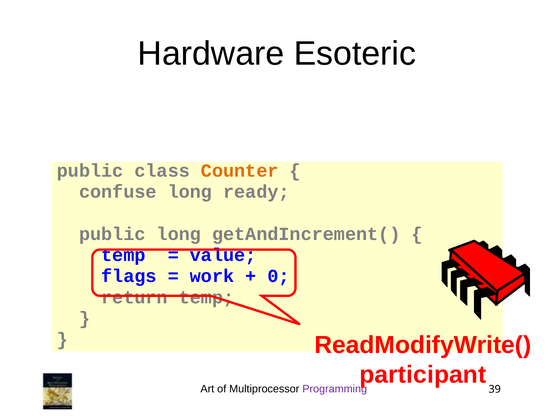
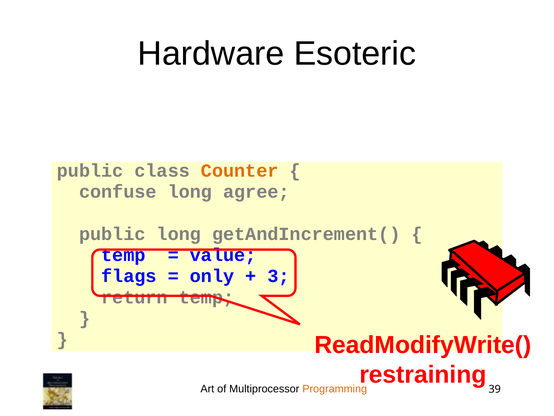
ready: ready -> agree
work: work -> only
0: 0 -> 3
participant: participant -> restraining
Programming colour: purple -> orange
